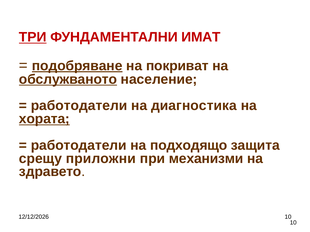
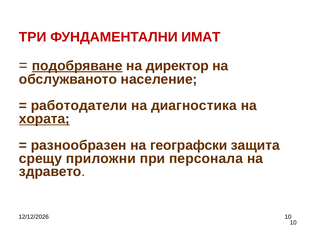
ТРИ underline: present -> none
покриват: покриват -> директор
обслужваното underline: present -> none
работодатели at (79, 146): работодатели -> разнообразен
подходящо: подходящо -> географски
механизми: механизми -> персонала
